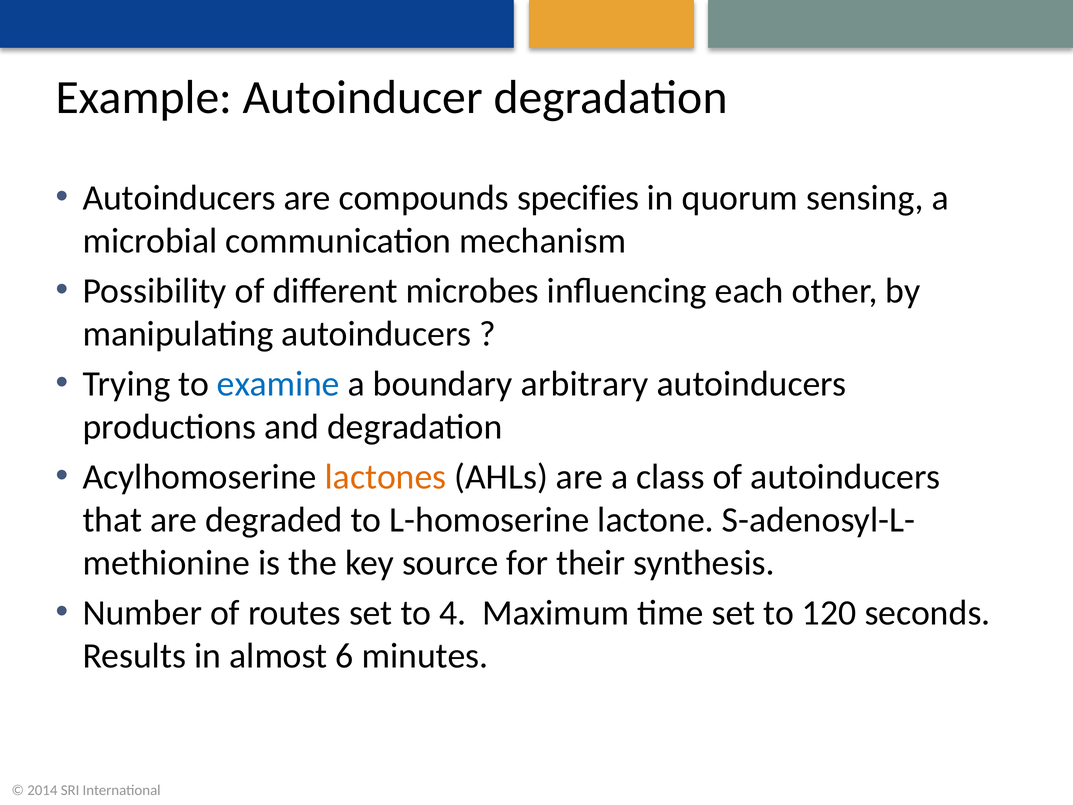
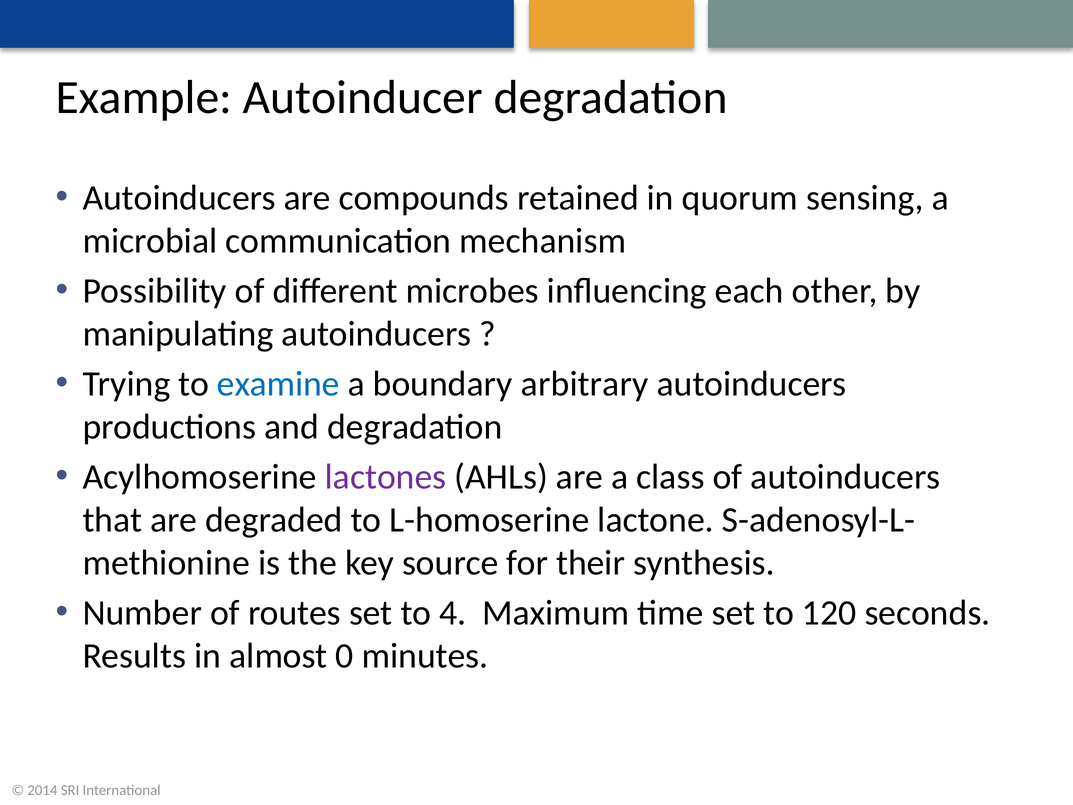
specifies: specifies -> retained
lactones colour: orange -> purple
6: 6 -> 0
